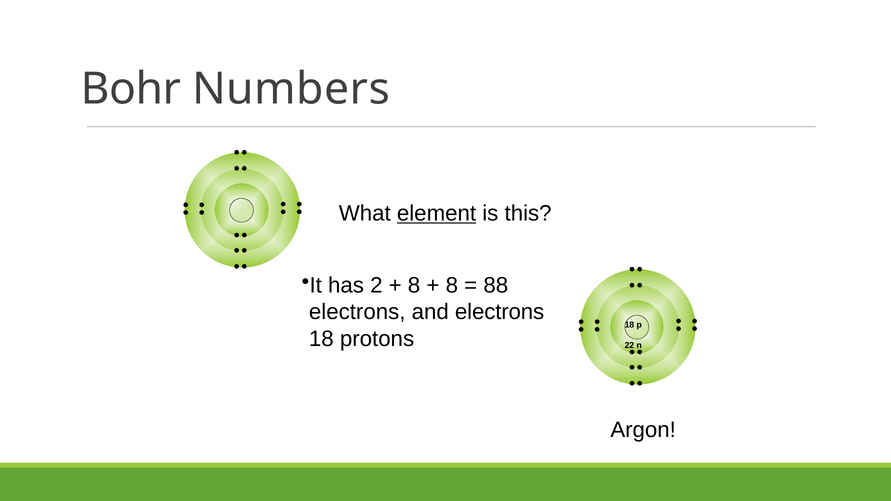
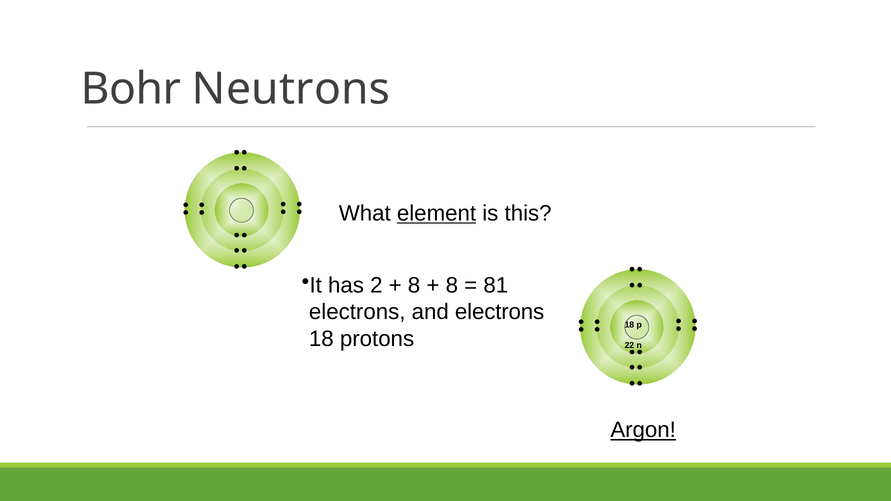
Numbers: Numbers -> Neutrons
88: 88 -> 81
Argon underline: none -> present
